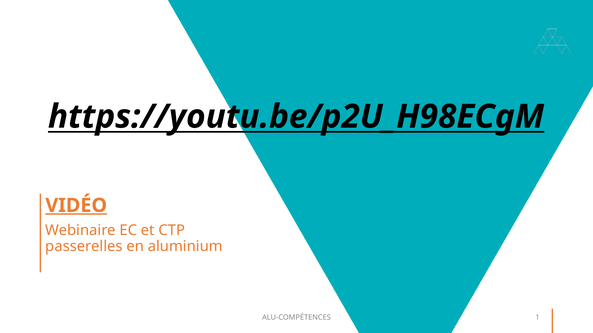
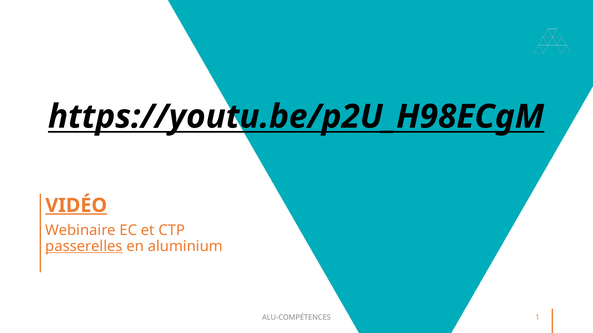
passerelles underline: none -> present
